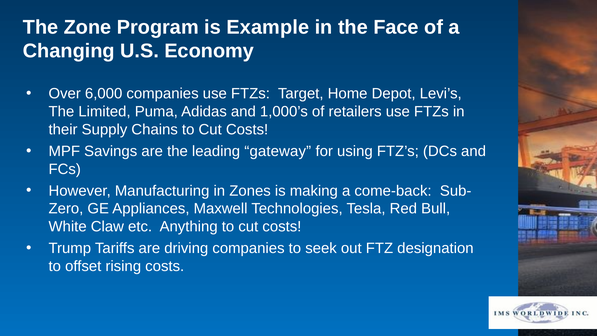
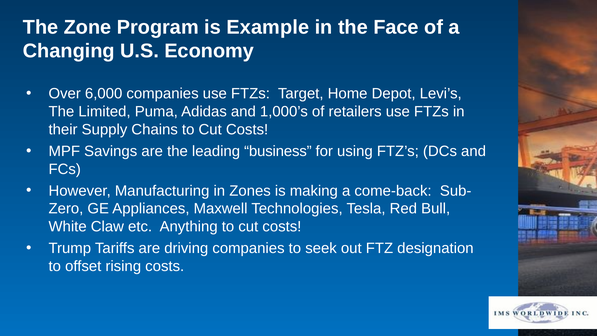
gateway: gateway -> business
